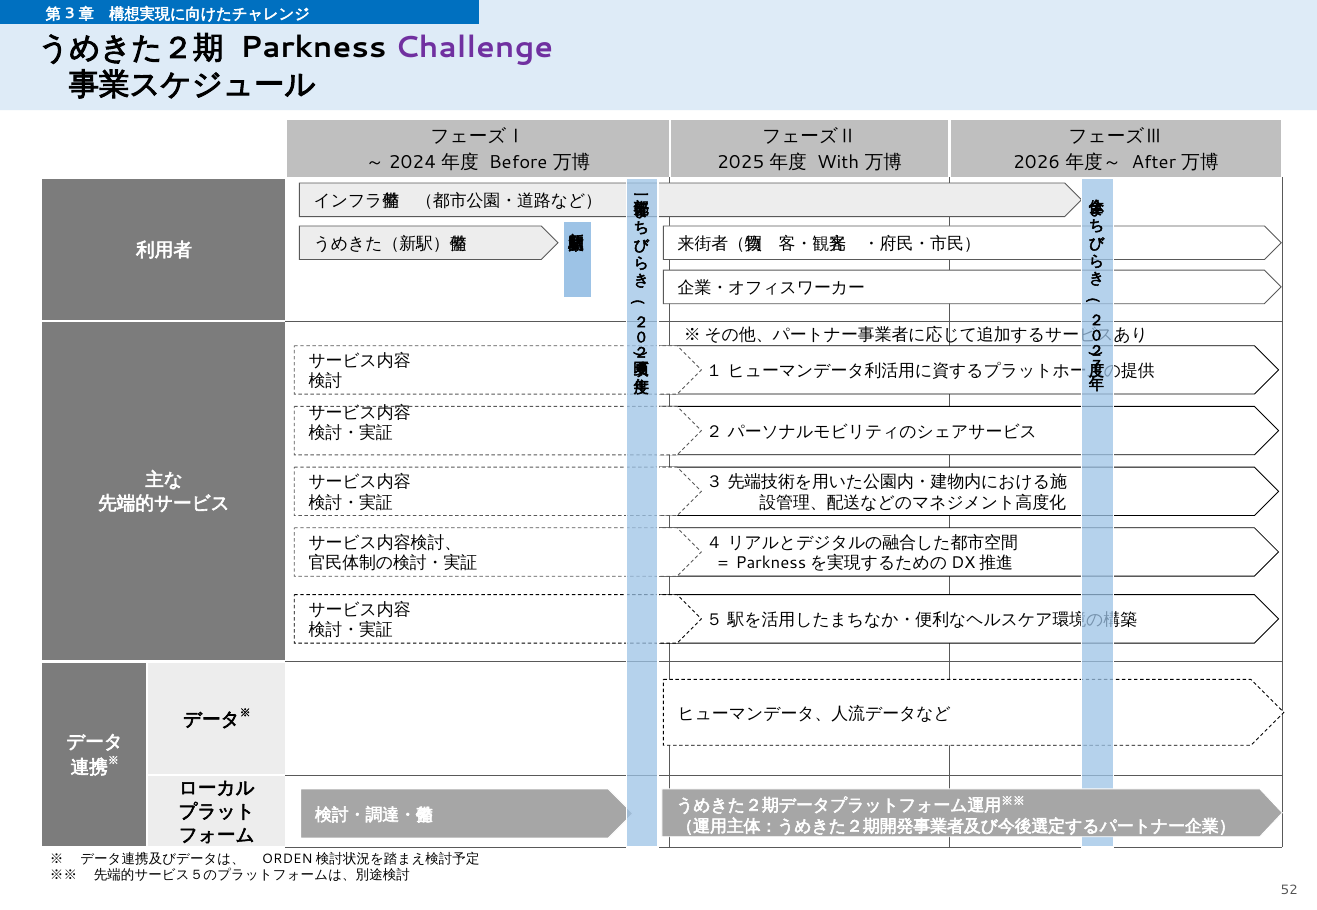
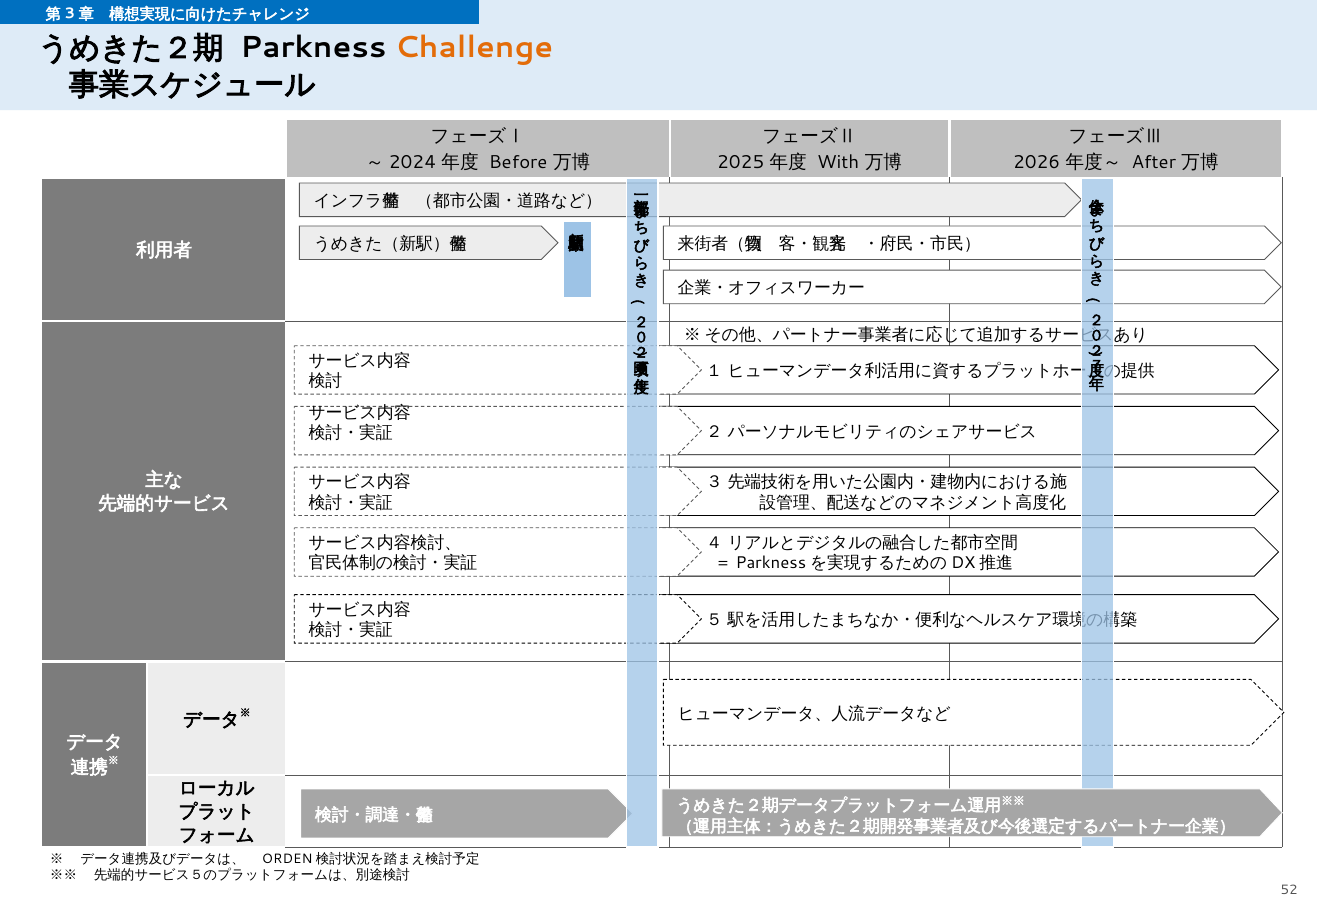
Challenge colour: purple -> orange
